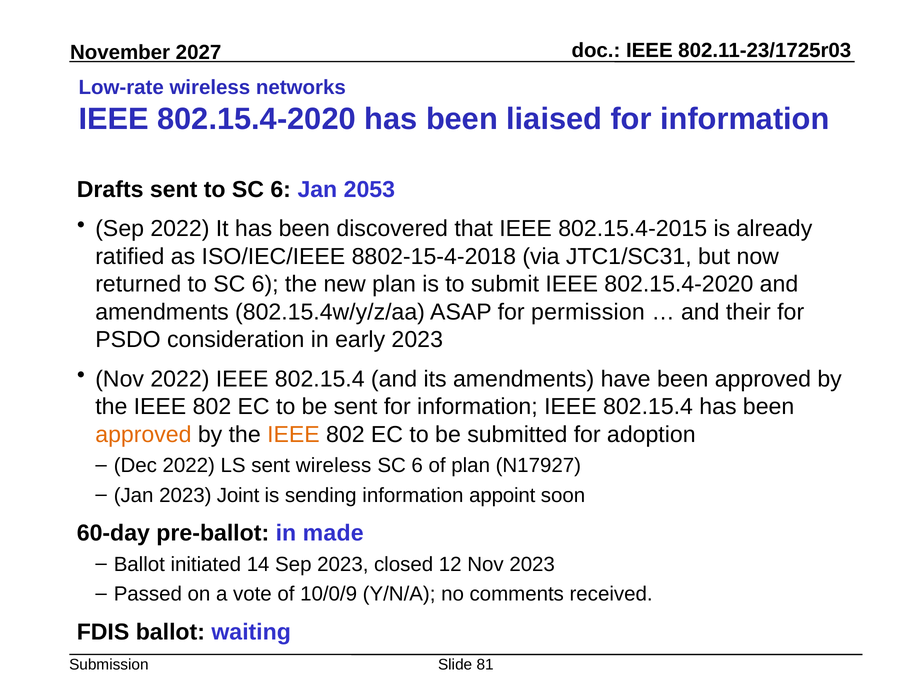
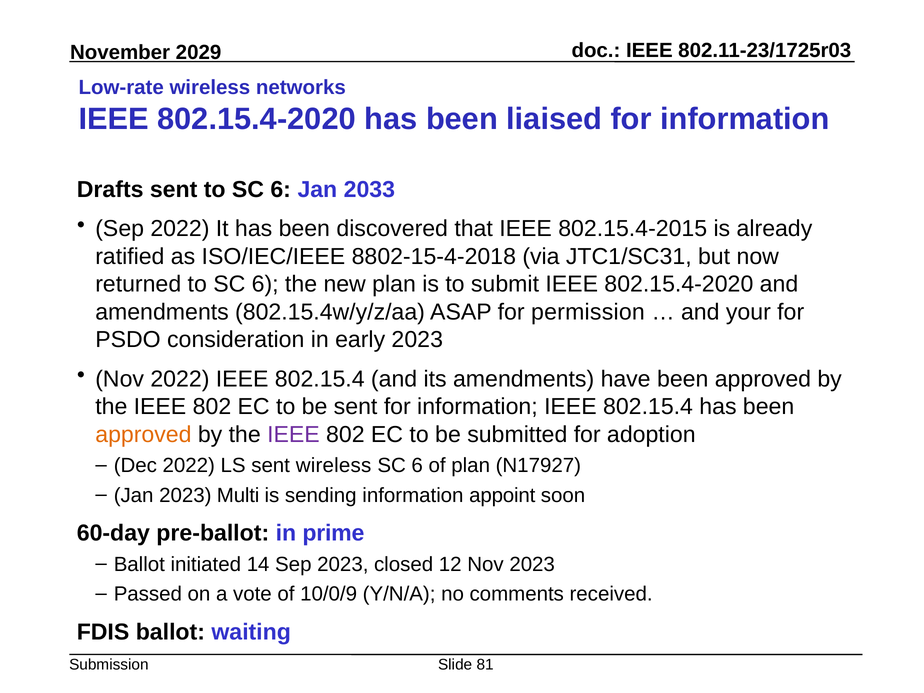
2027: 2027 -> 2029
2053: 2053 -> 2033
their: their -> your
IEEE at (293, 434) colour: orange -> purple
Joint: Joint -> Multi
made: made -> prime
